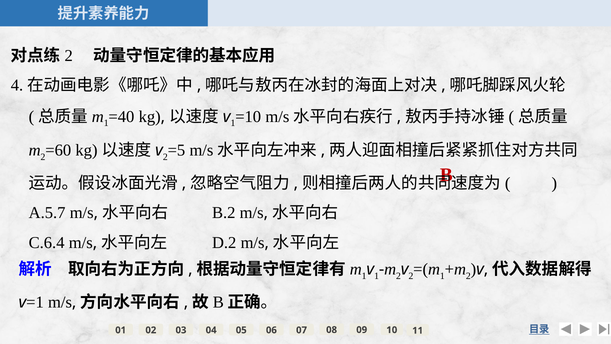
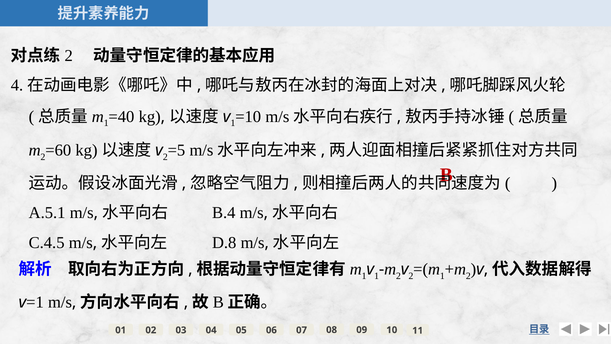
A.5.7: A.5.7 -> A.5.1
B.2: B.2 -> B.4
C.6.4: C.6.4 -> C.4.5
D.2: D.2 -> D.8
